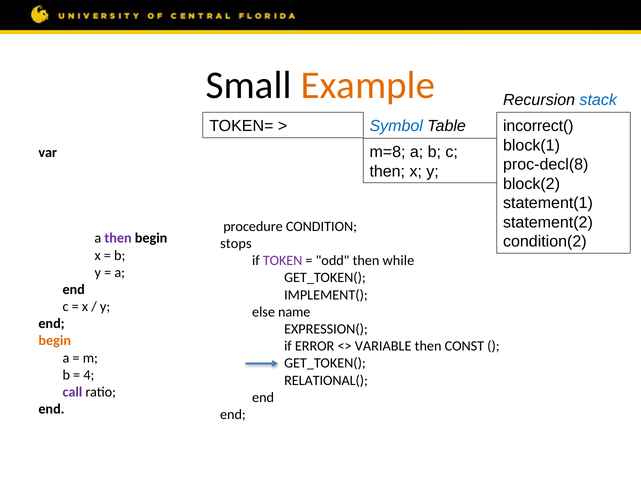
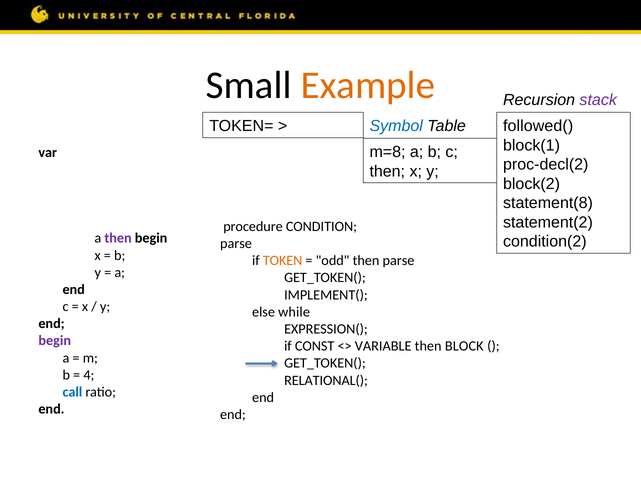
stack colour: blue -> purple
incorrect(: incorrect( -> followed(
proc-decl(8: proc-decl(8 -> proc-decl(2
statement(1: statement(1 -> statement(8
stops at (236, 243): stops -> parse
TOKEN colour: purple -> orange
then while: while -> parse
name: name -> while
begin at (55, 341) colour: orange -> purple
if ERROR: ERROR -> CONST
then CONST: CONST -> BLOCK
call colour: purple -> blue
